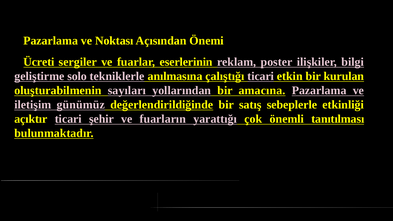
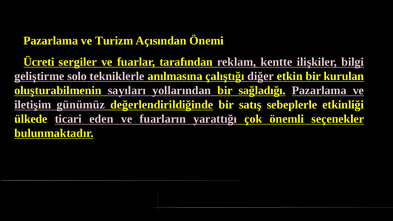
Noktası: Noktası -> Turizm
eserlerinin: eserlerinin -> tarafından
poster: poster -> kentte
çalıştığı ticari: ticari -> diğer
amacına: amacına -> sağladığı
açıktır: açıktır -> ülkede
şehir: şehir -> eden
tanıtılması: tanıtılması -> seçenekler
